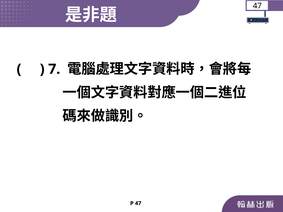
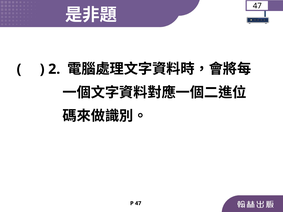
7: 7 -> 2
